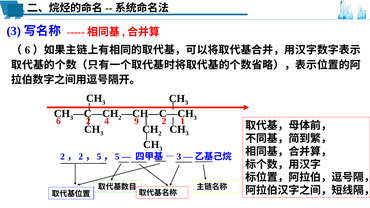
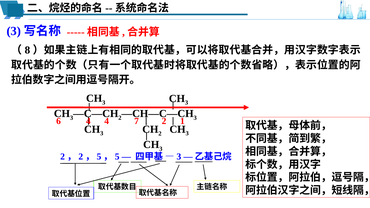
6 at (27, 50): 6 -> 8
6 2: 2 -> 4
9: 9 -> 7
